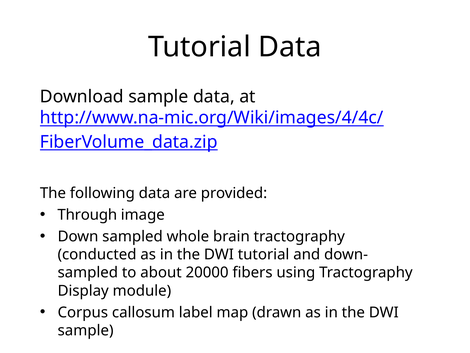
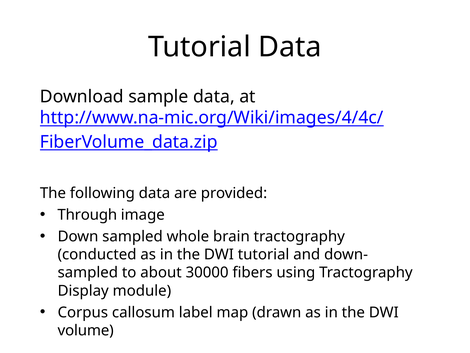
20000: 20000 -> 30000
sample at (86, 330): sample -> volume
